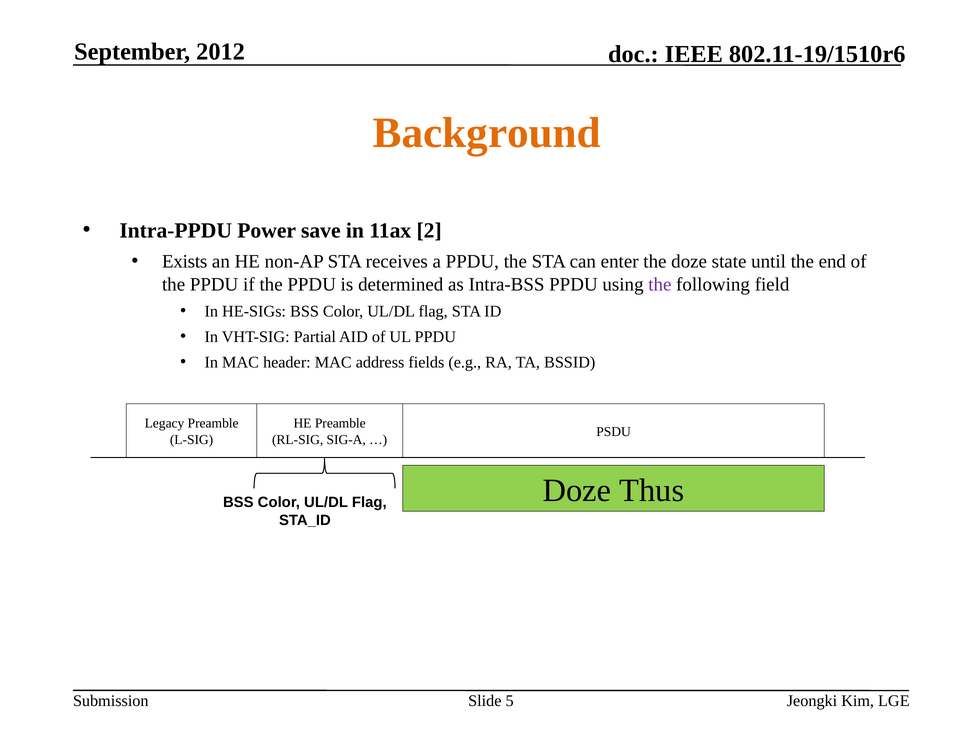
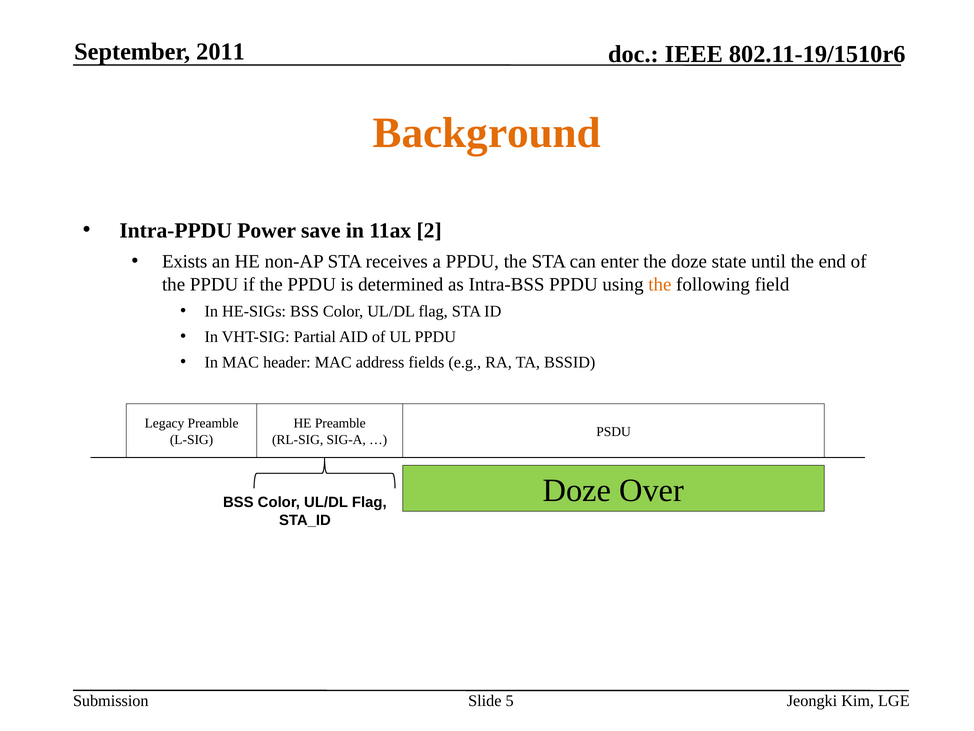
2012: 2012 -> 2011
the at (660, 284) colour: purple -> orange
Thus: Thus -> Over
